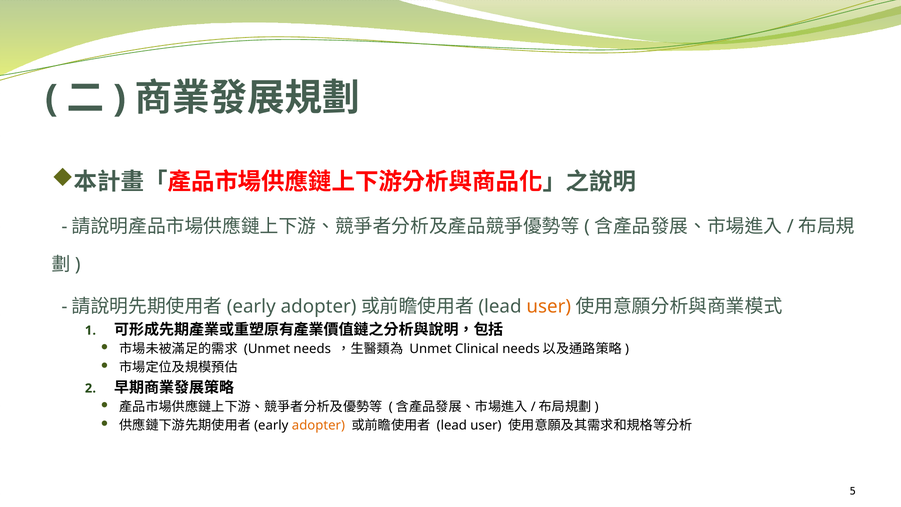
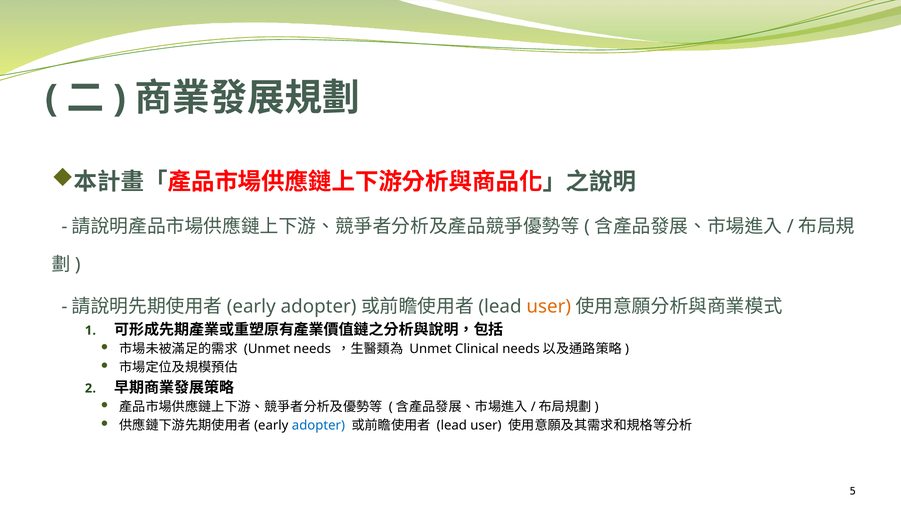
adopter at (318, 425) colour: orange -> blue
